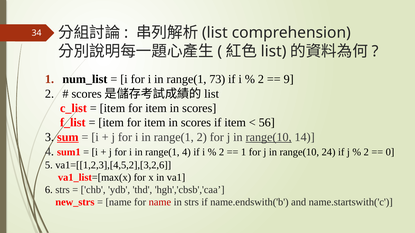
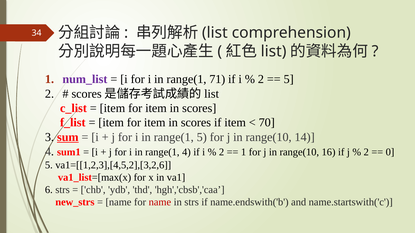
num_list colour: black -> purple
73: 73 -> 71
9 at (289, 79): 9 -> 5
56: 56 -> 70
range(1 2: 2 -> 5
range(10 at (269, 137) underline: present -> none
24: 24 -> 16
